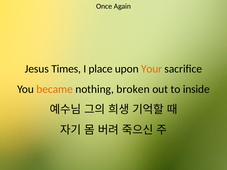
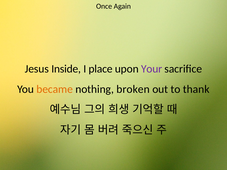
Times: Times -> Inside
Your colour: orange -> purple
inside: inside -> thank
